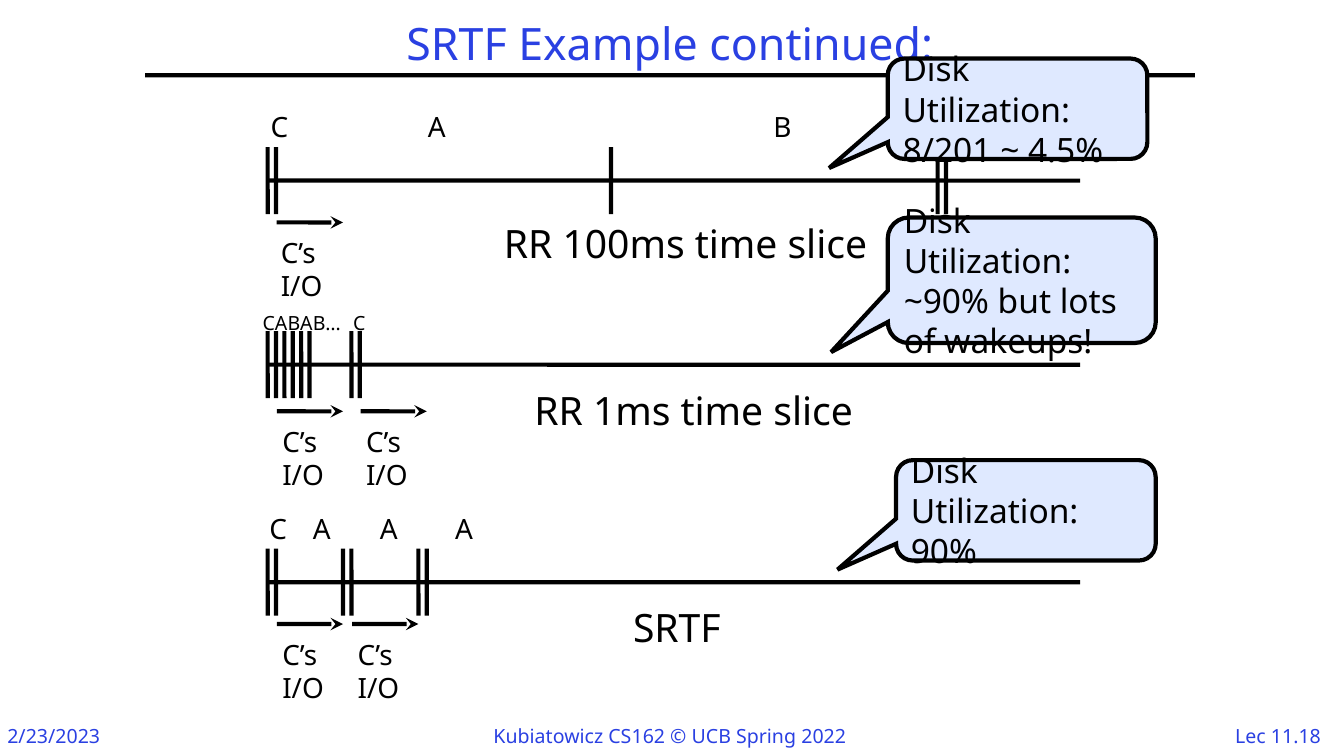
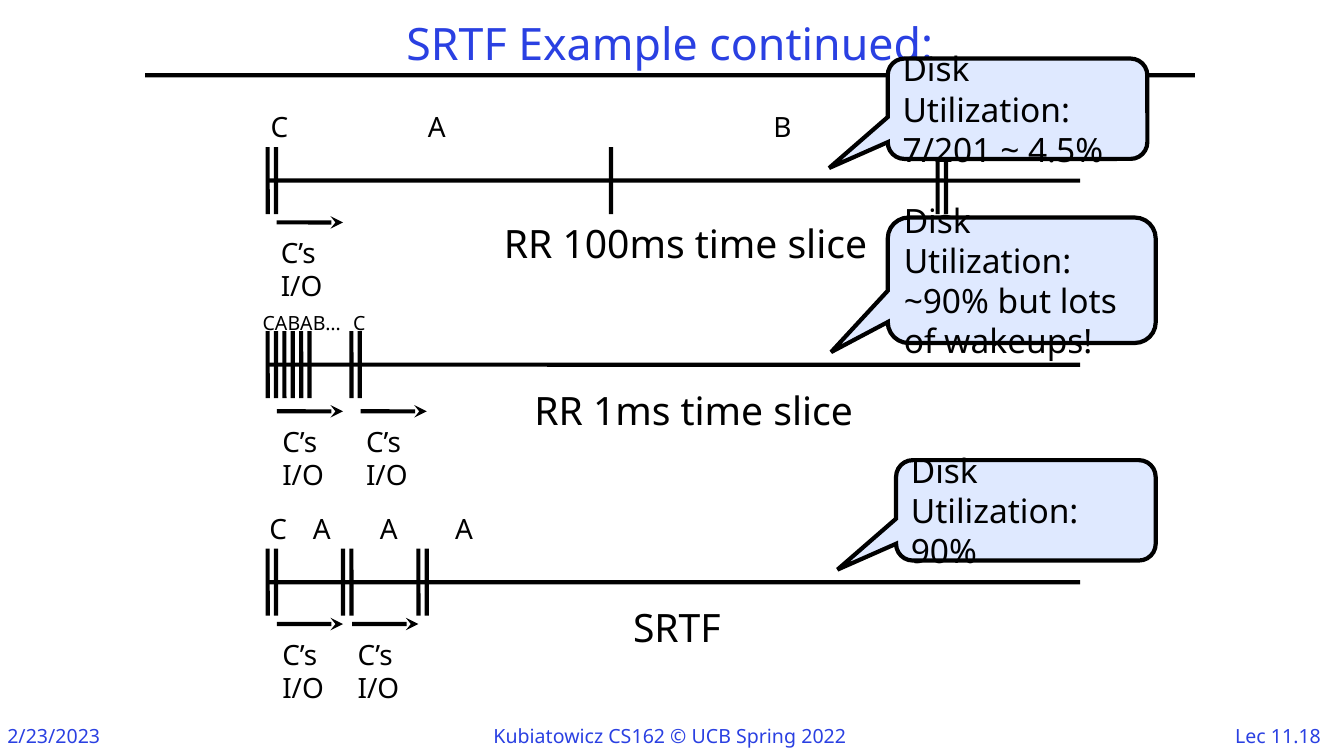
8/201: 8/201 -> 7/201
